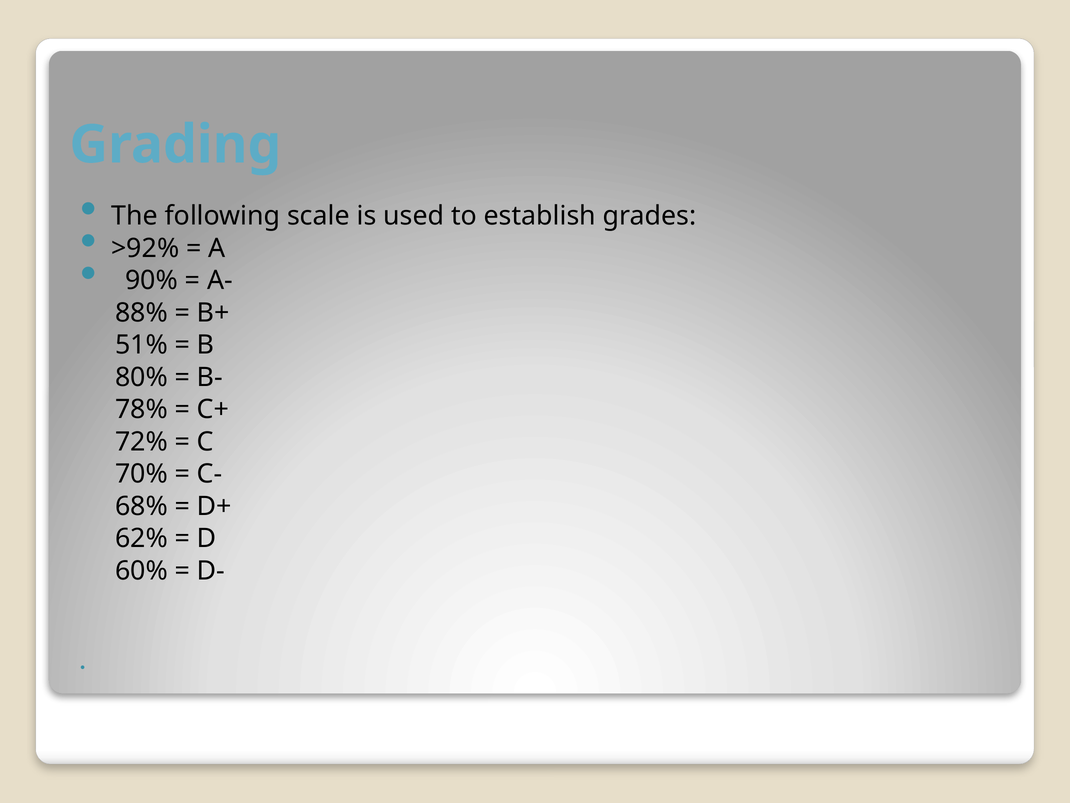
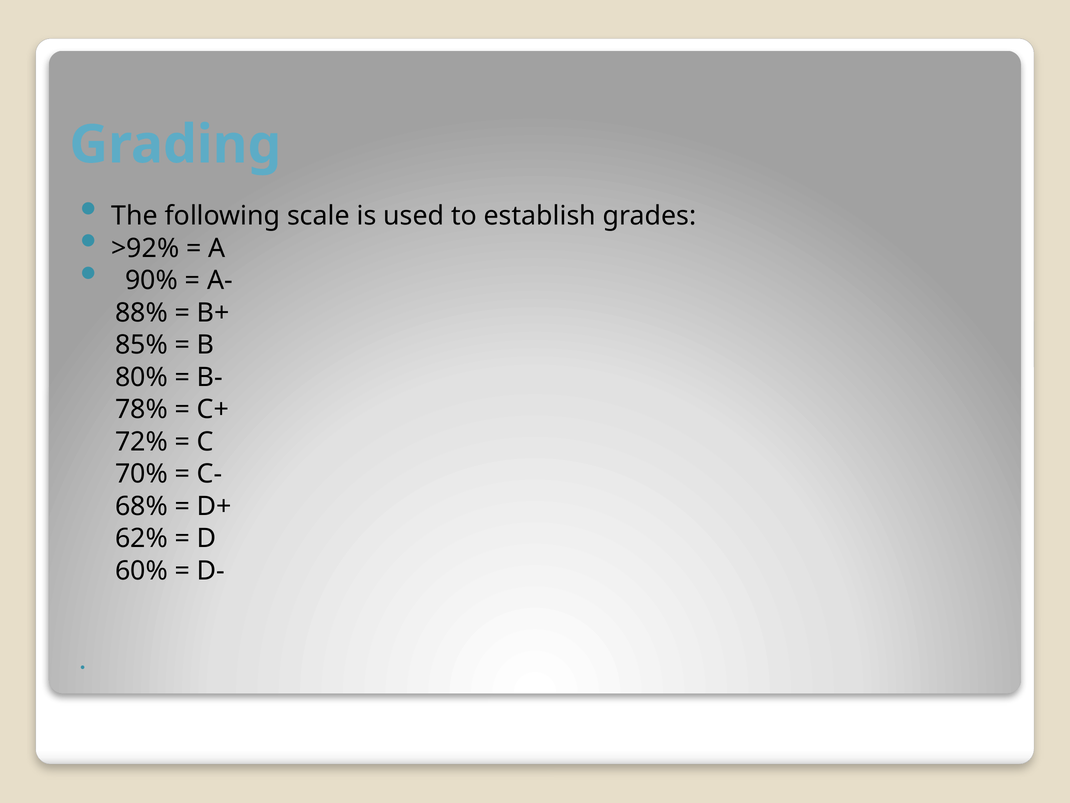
51%: 51% -> 85%
